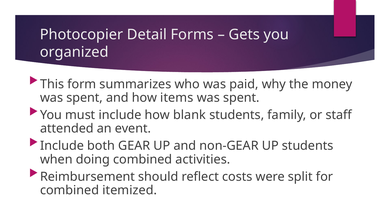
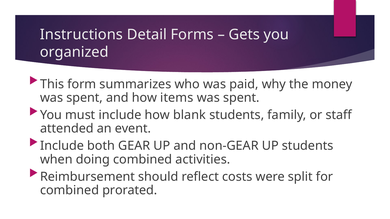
Photocopier: Photocopier -> Instructions
itemized: itemized -> prorated
